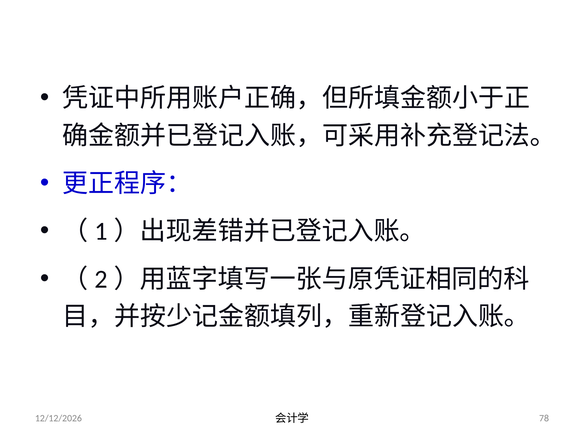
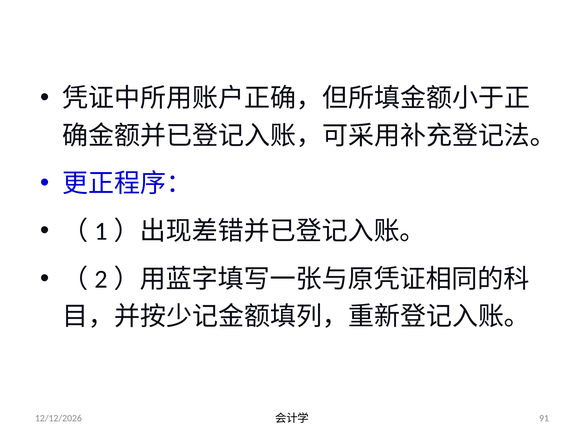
78: 78 -> 91
